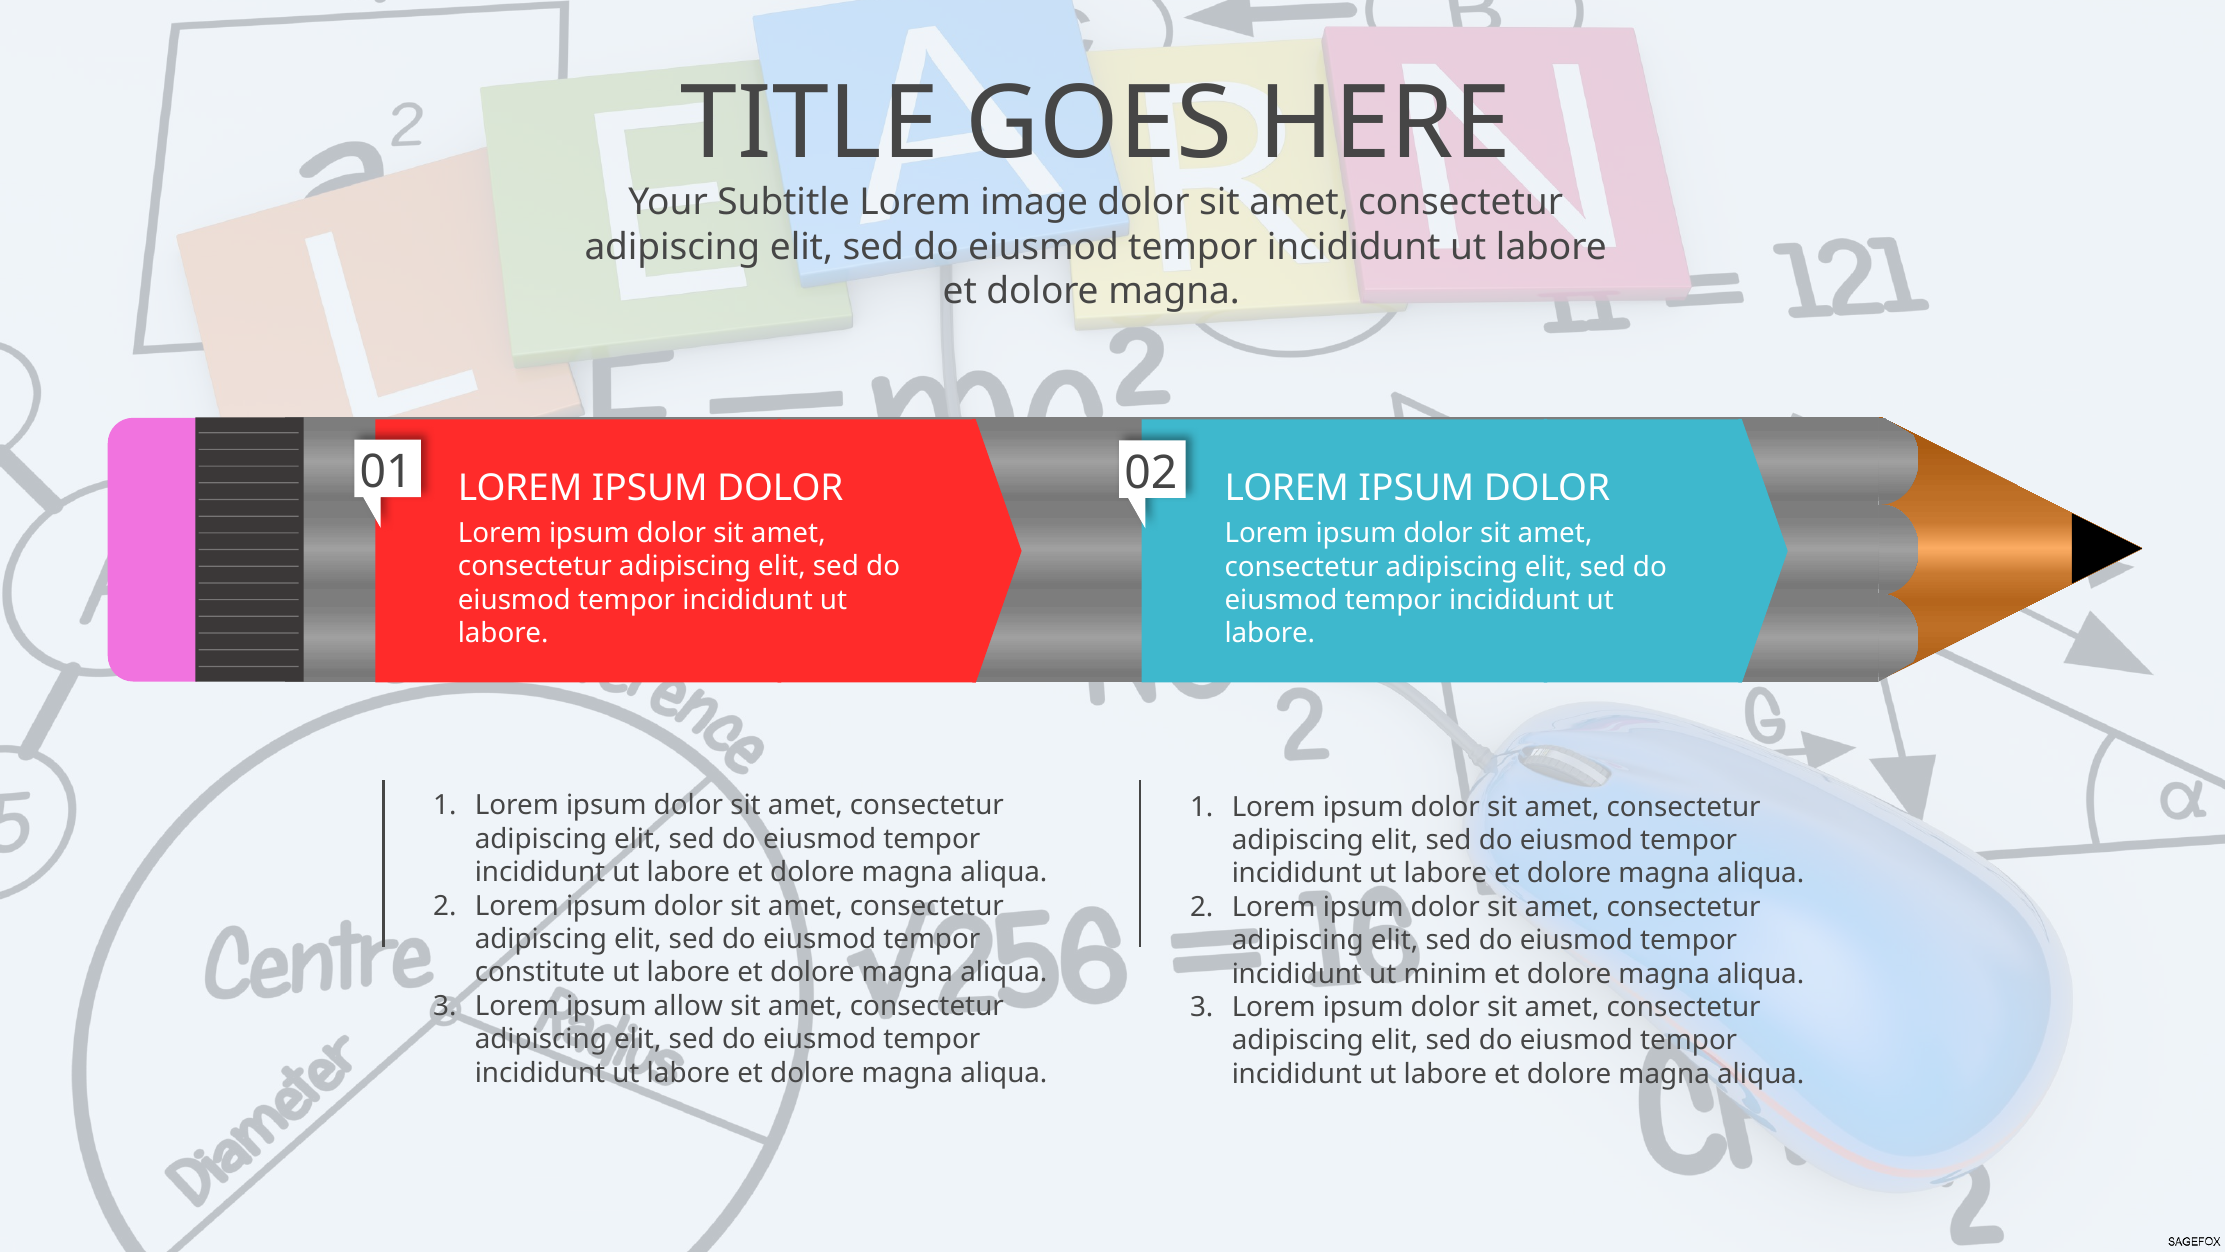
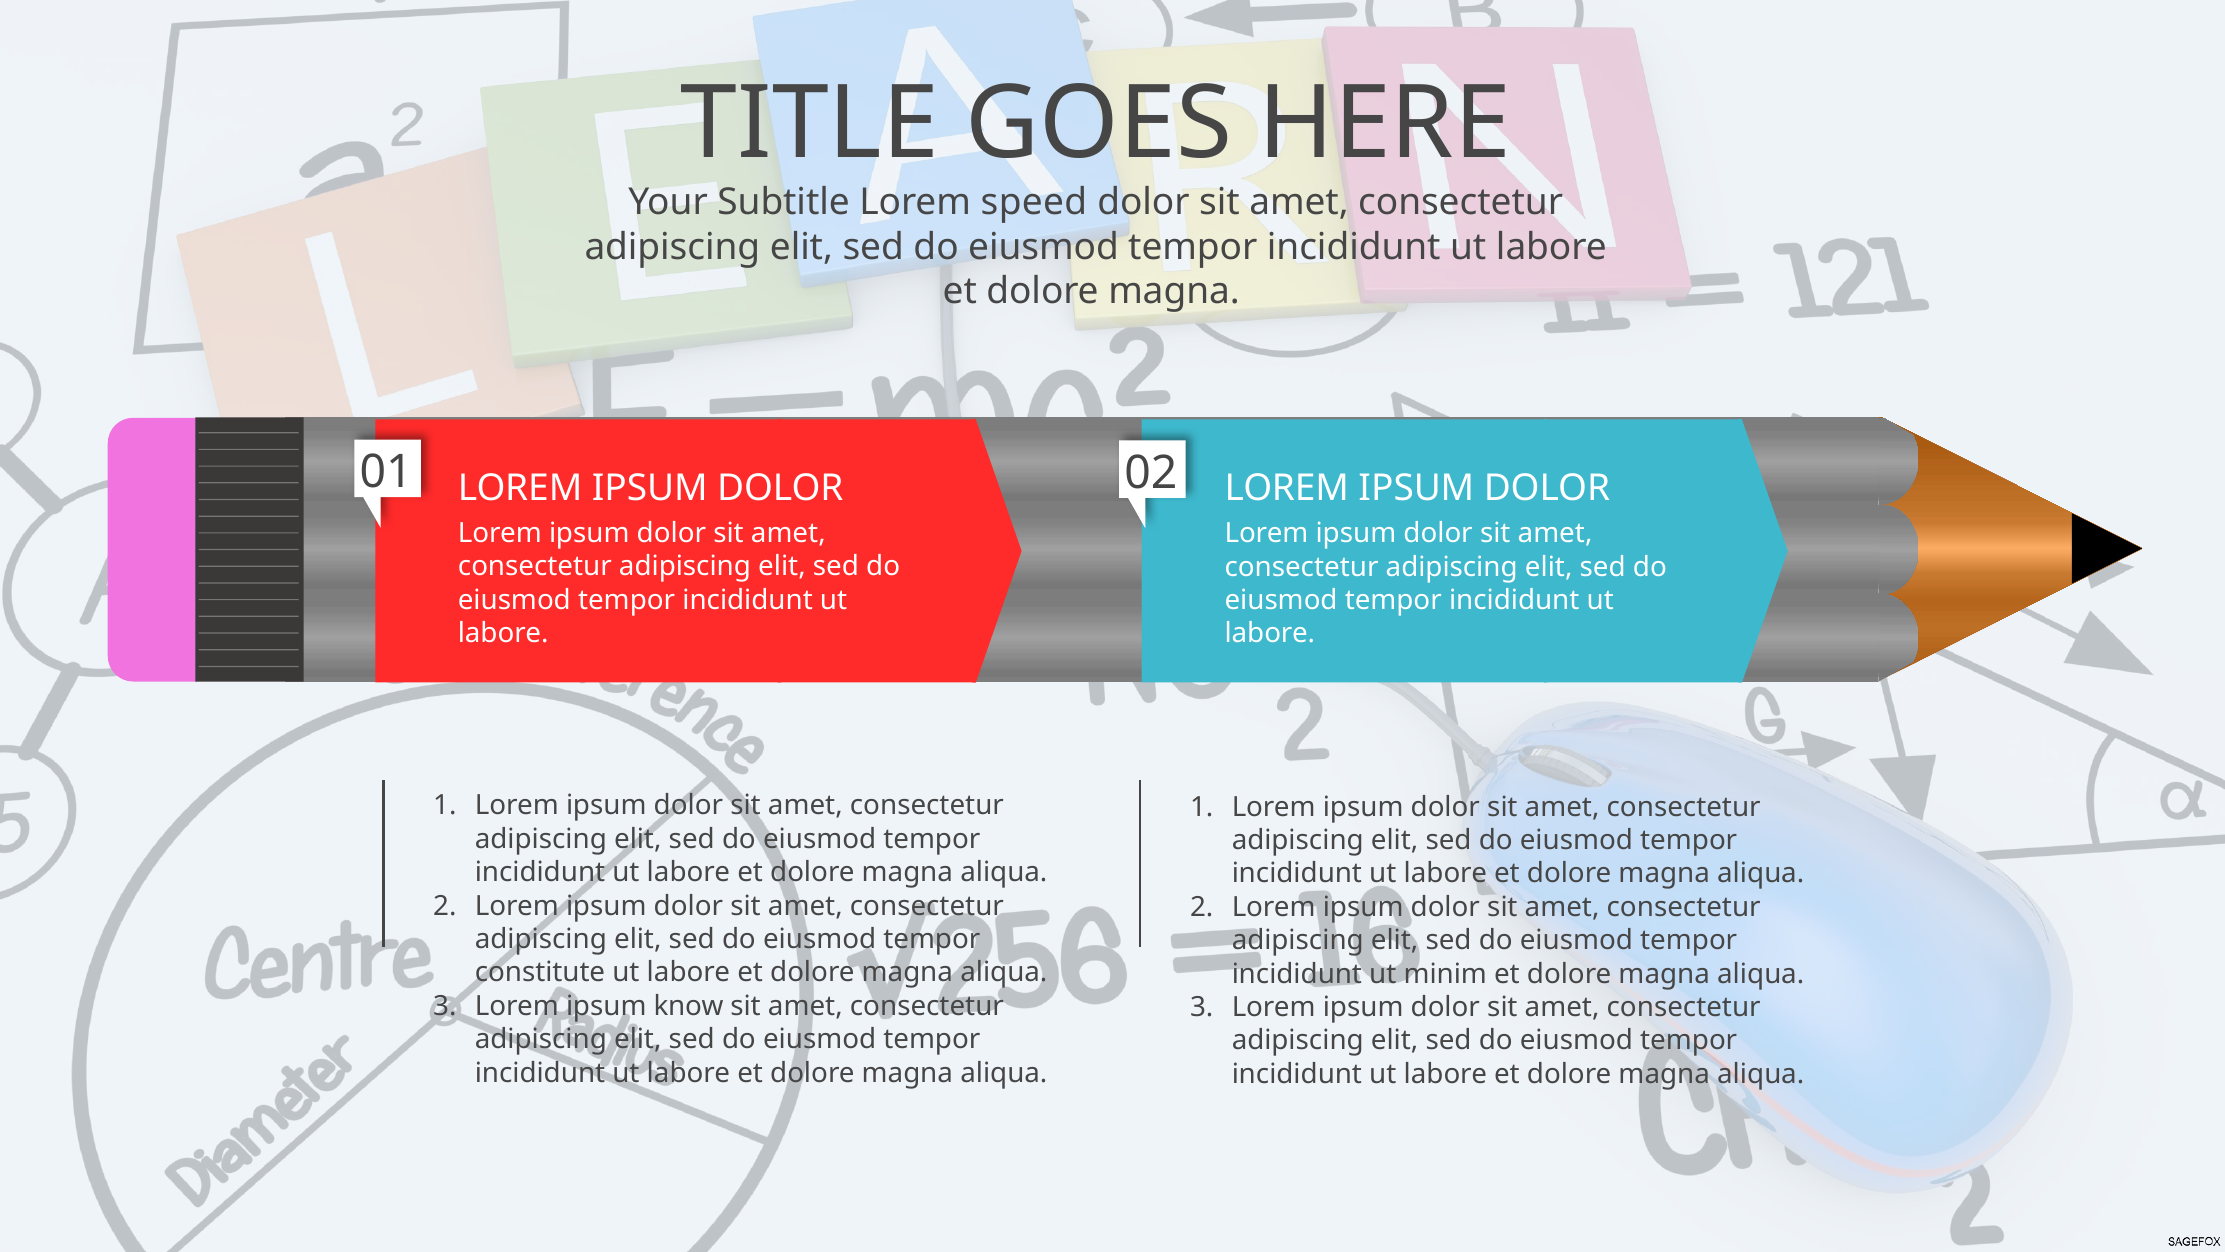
image: image -> speed
allow: allow -> know
